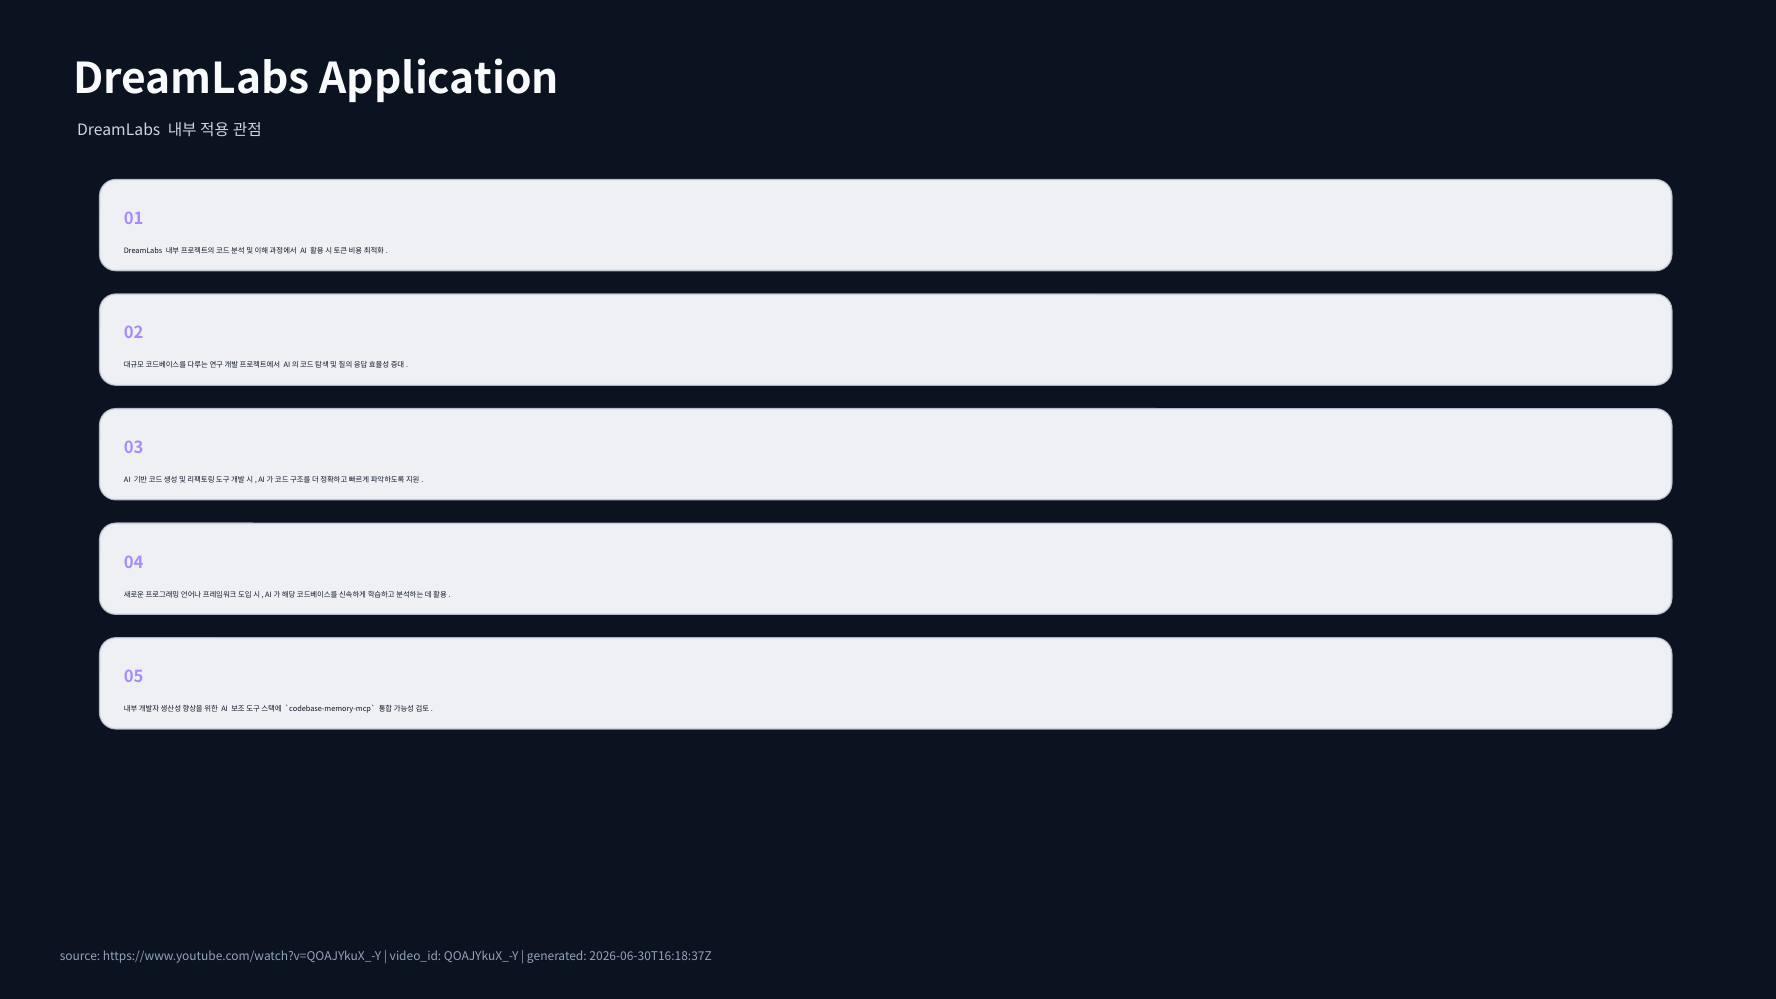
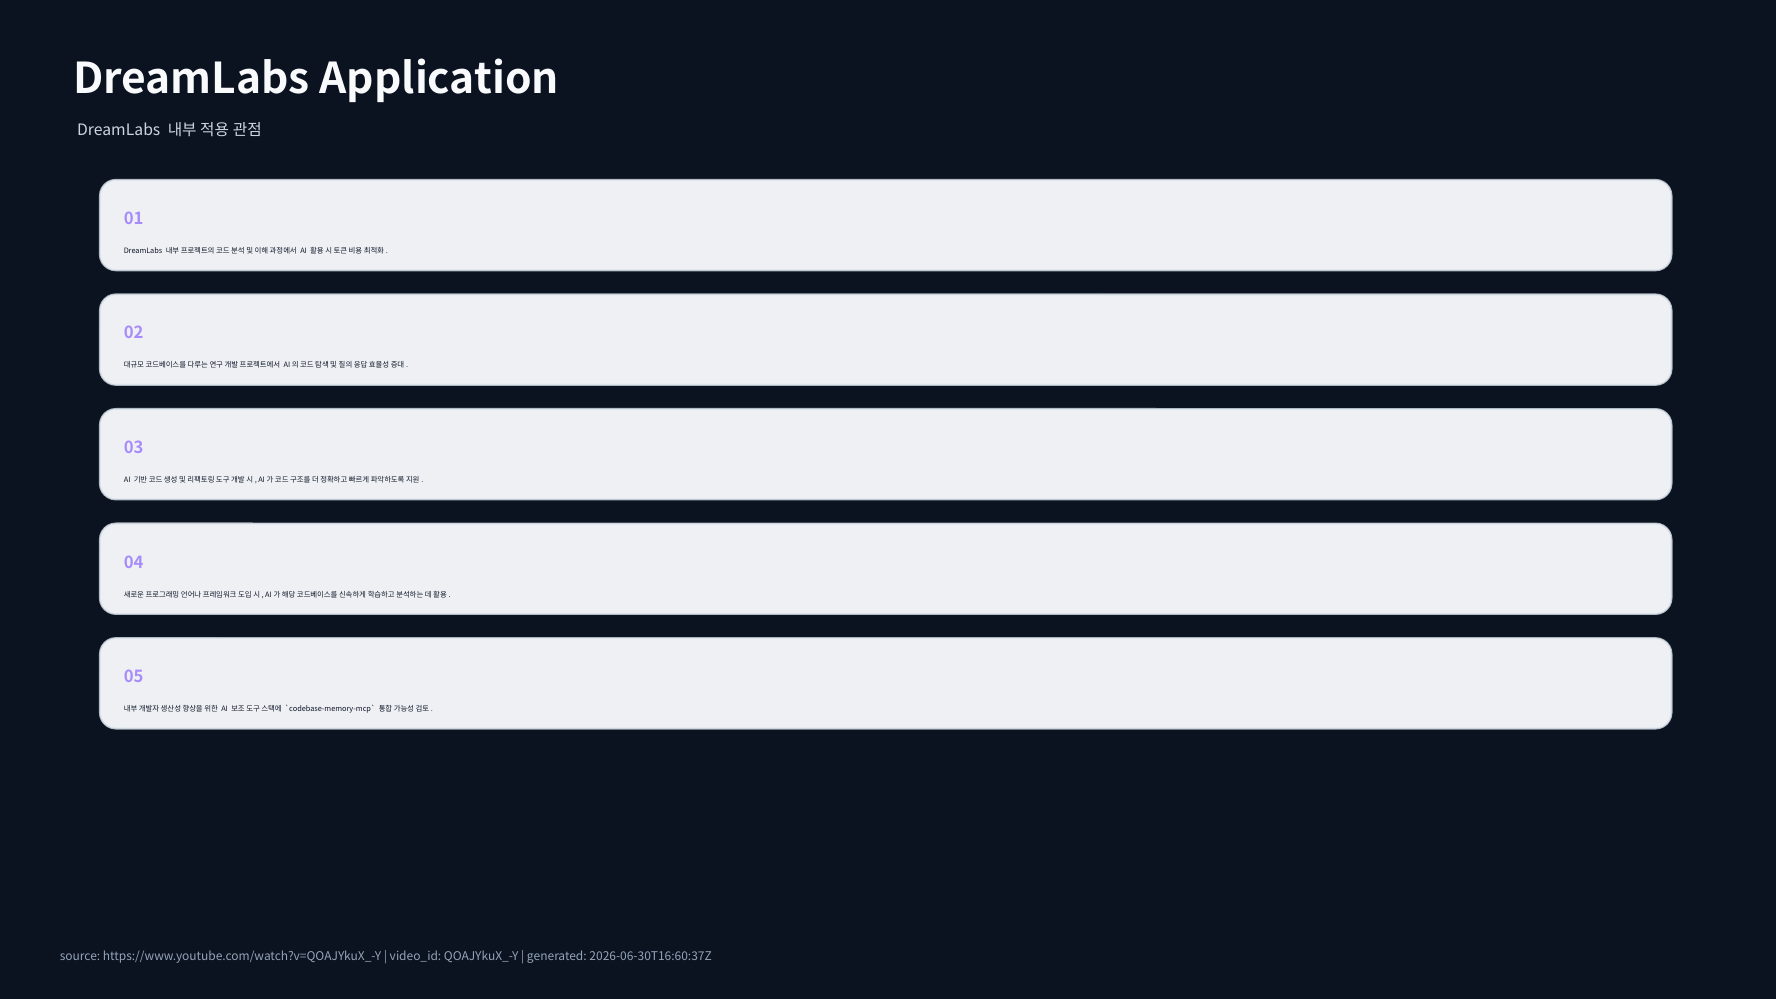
2026-06-30T16:18:37Z: 2026-06-30T16:18:37Z -> 2026-06-30T16:60:37Z
